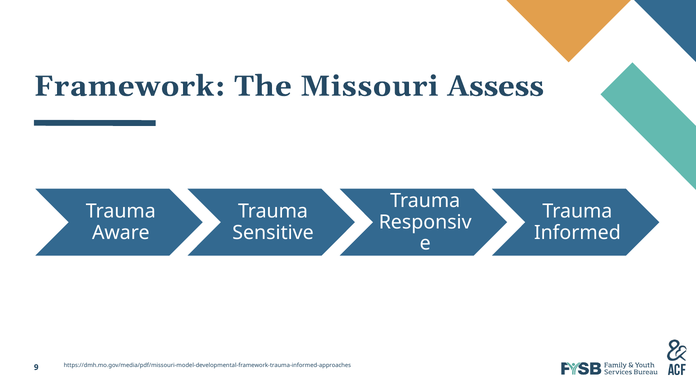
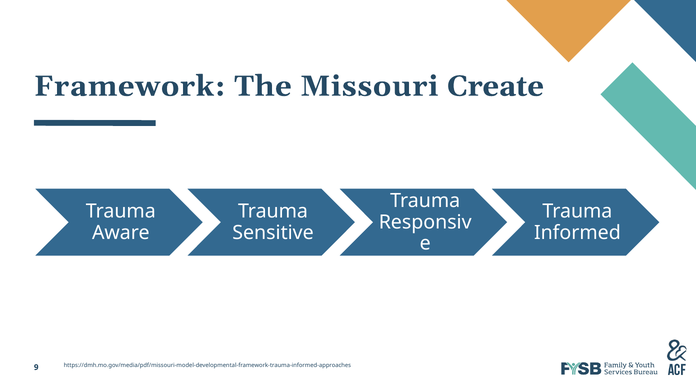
Assess: Assess -> Create
